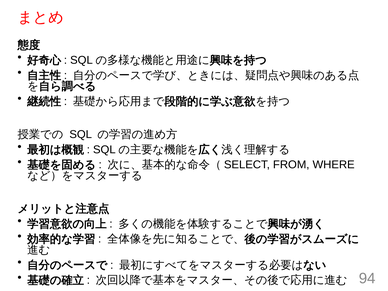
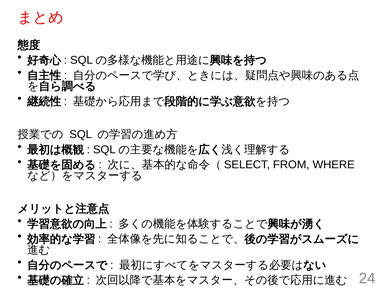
94: 94 -> 24
